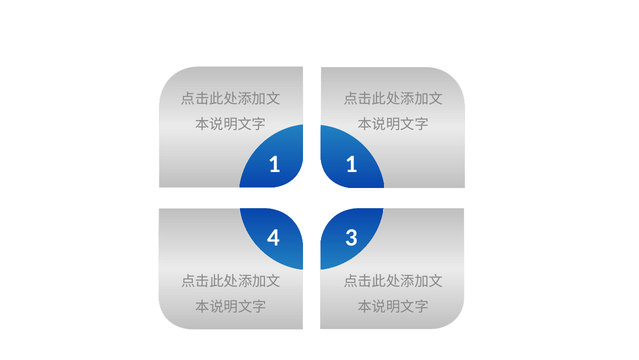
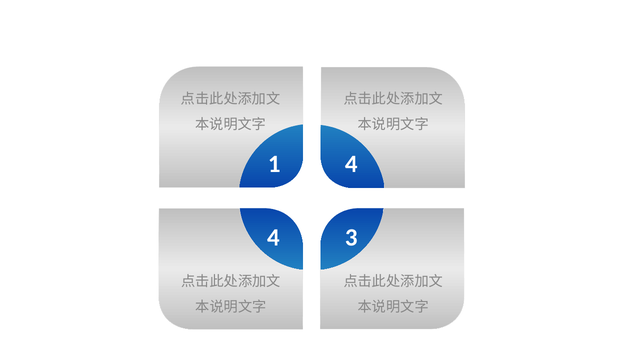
1 1: 1 -> 4
